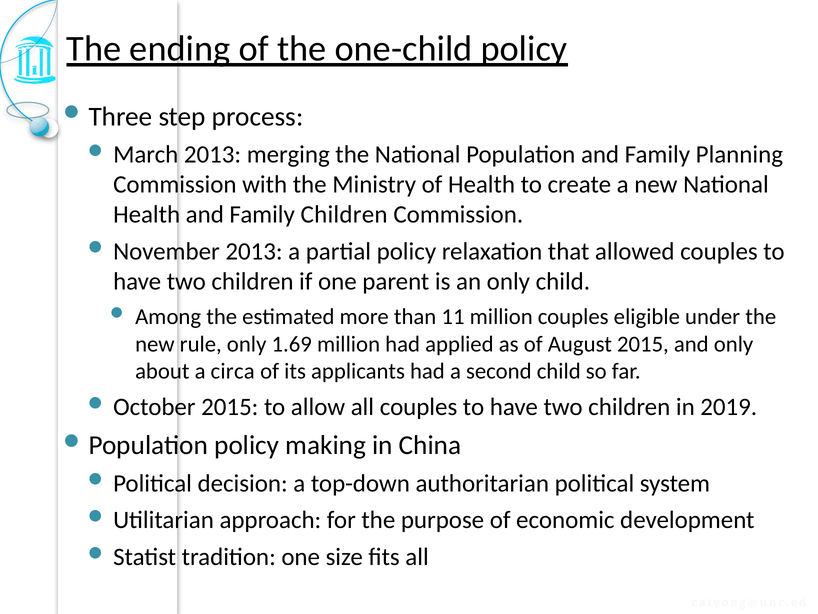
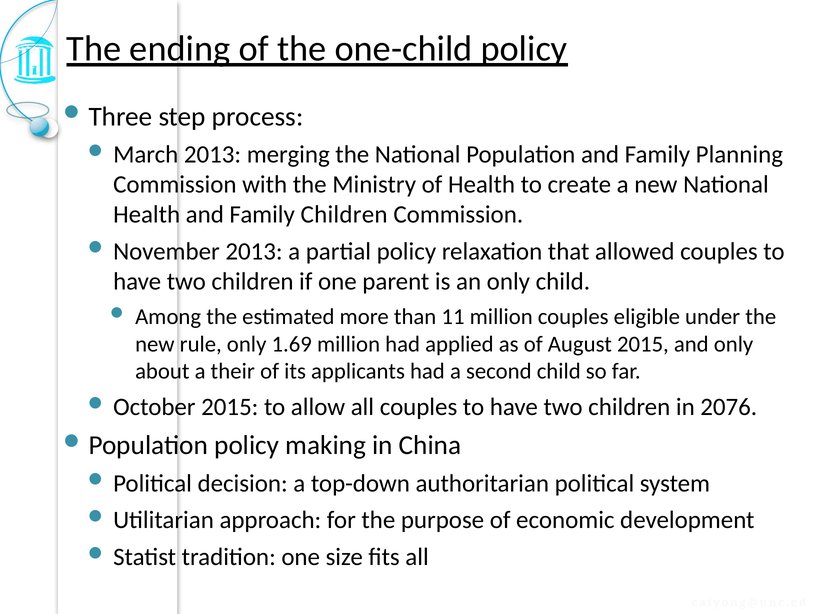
circa: circa -> their
2019: 2019 -> 2076
